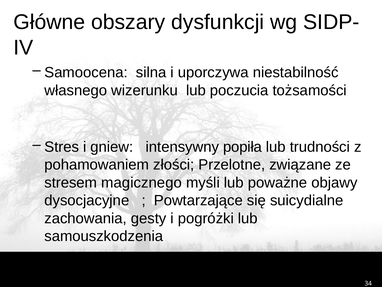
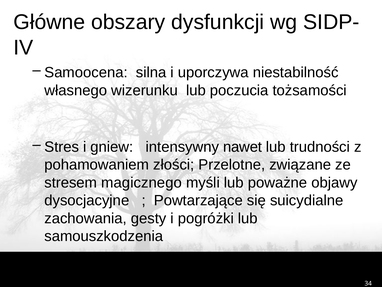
popiła: popiła -> nawet
